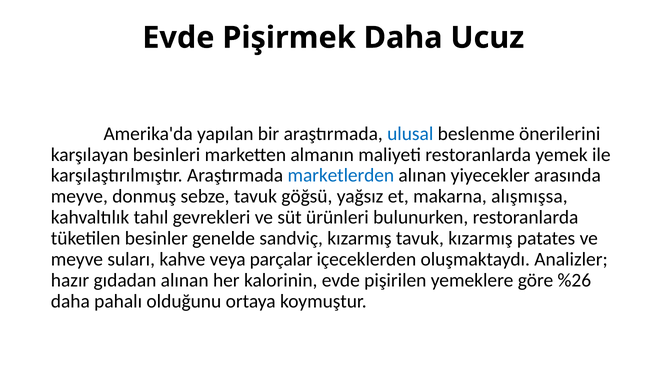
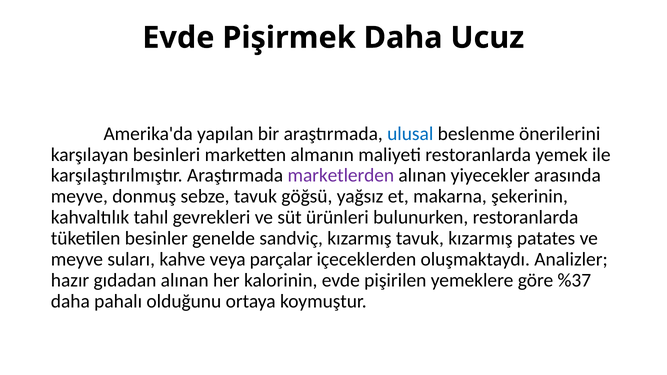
marketlerden colour: blue -> purple
alışmışsa: alışmışsa -> şekerinin
%26: %26 -> %37
